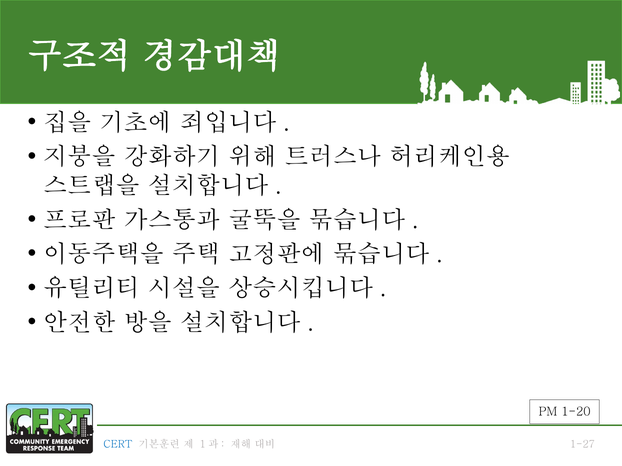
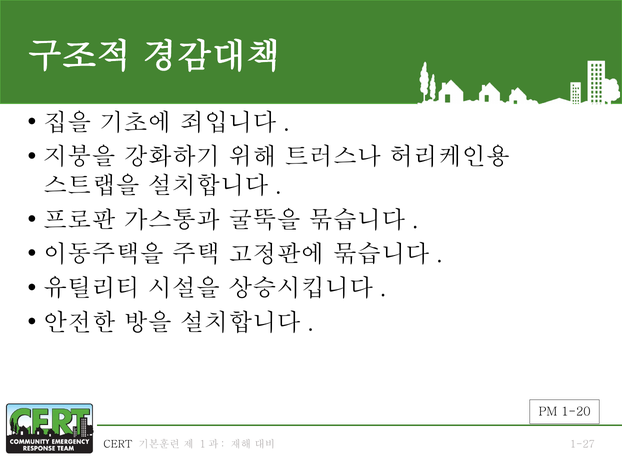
CERT colour: blue -> black
